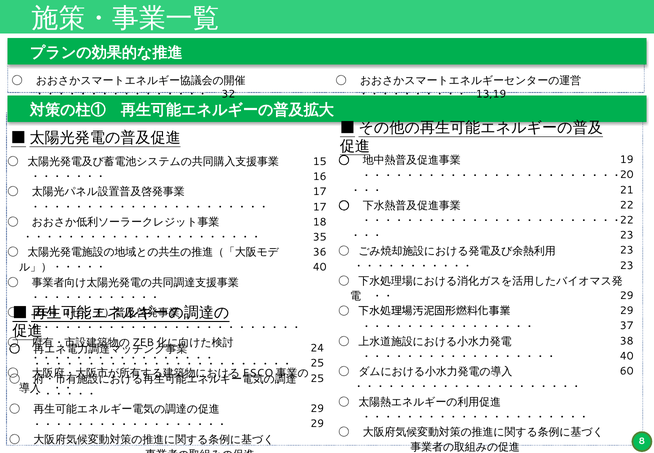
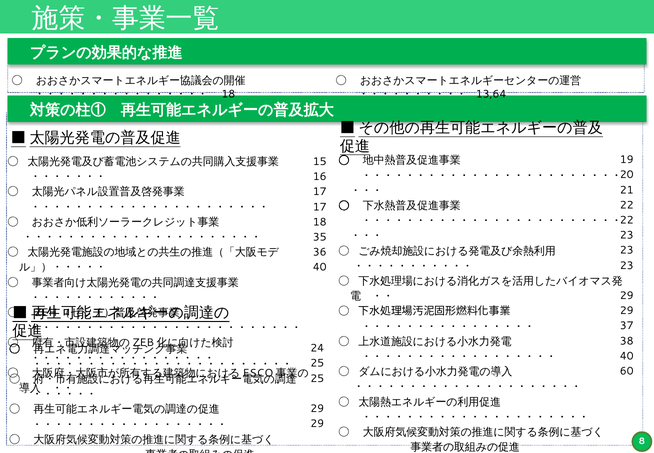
32 at (228, 94): 32 -> 18
13,19: 13,19 -> 13,64
